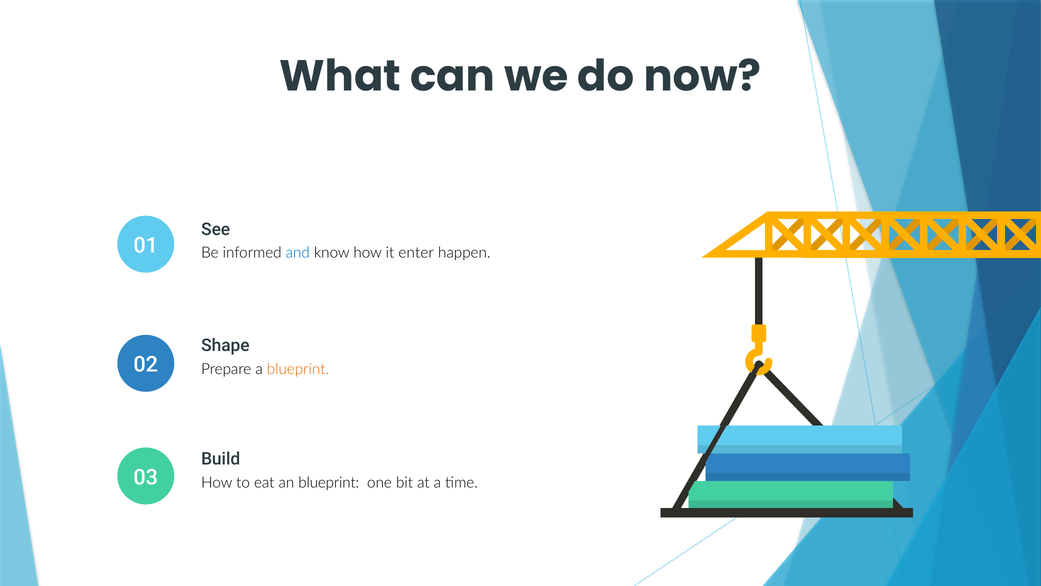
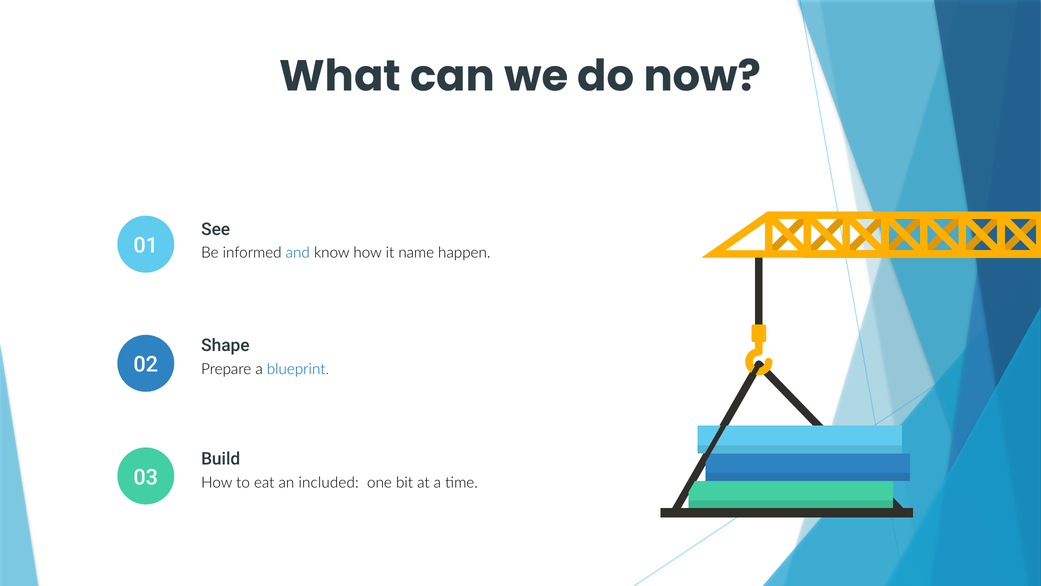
enter: enter -> name
blueprint at (298, 369) colour: orange -> blue
an blueprint: blueprint -> included
